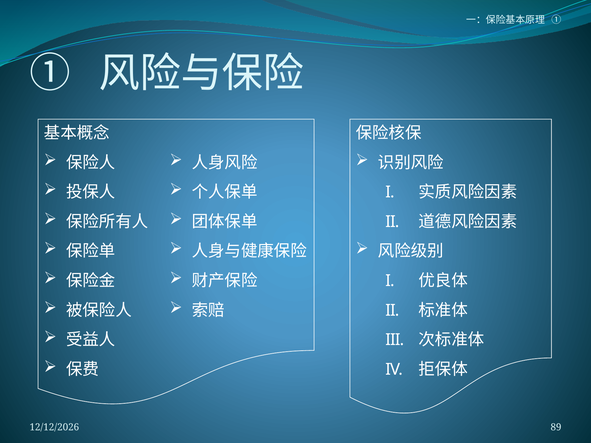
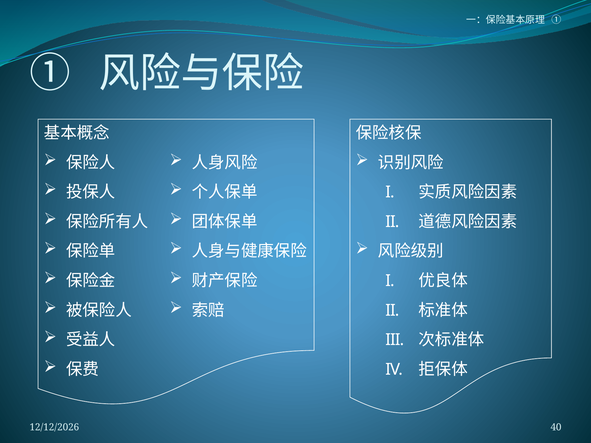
89: 89 -> 40
